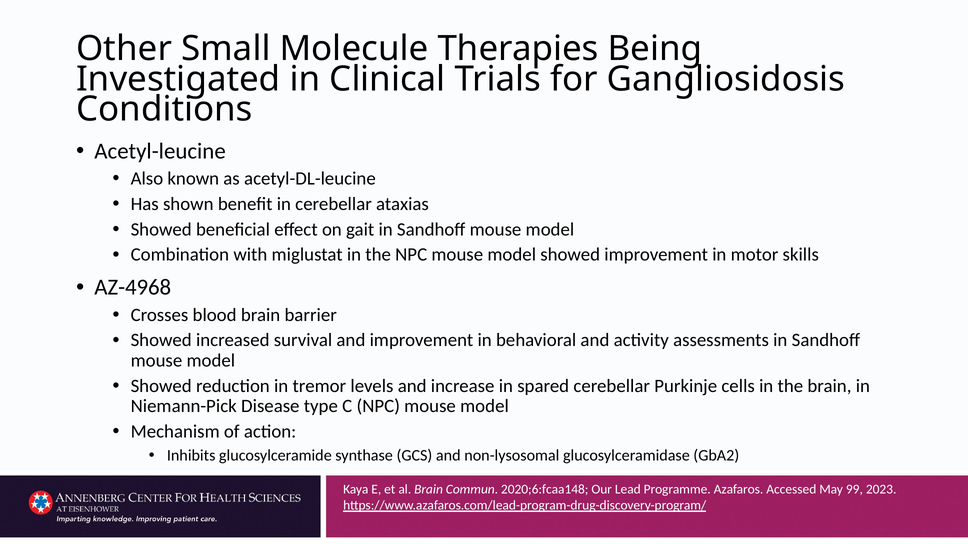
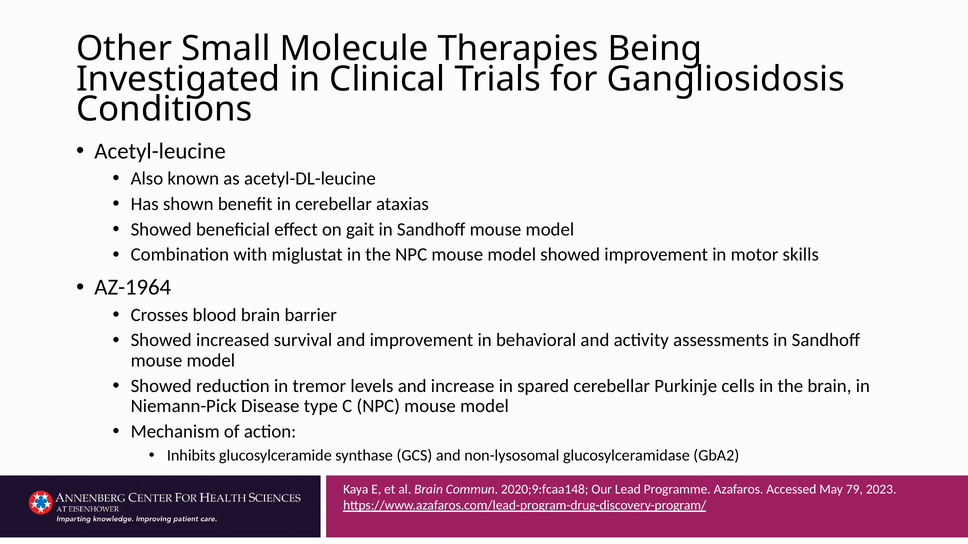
AZ-4968: AZ-4968 -> AZ-1964
2020;6:fcaa148: 2020;6:fcaa148 -> 2020;9:fcaa148
99: 99 -> 79
